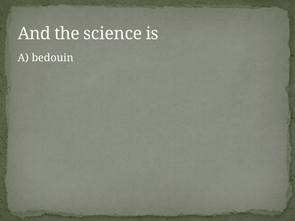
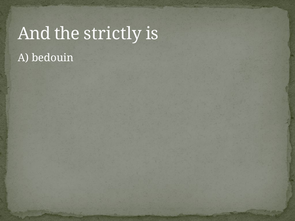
science: science -> strictly
